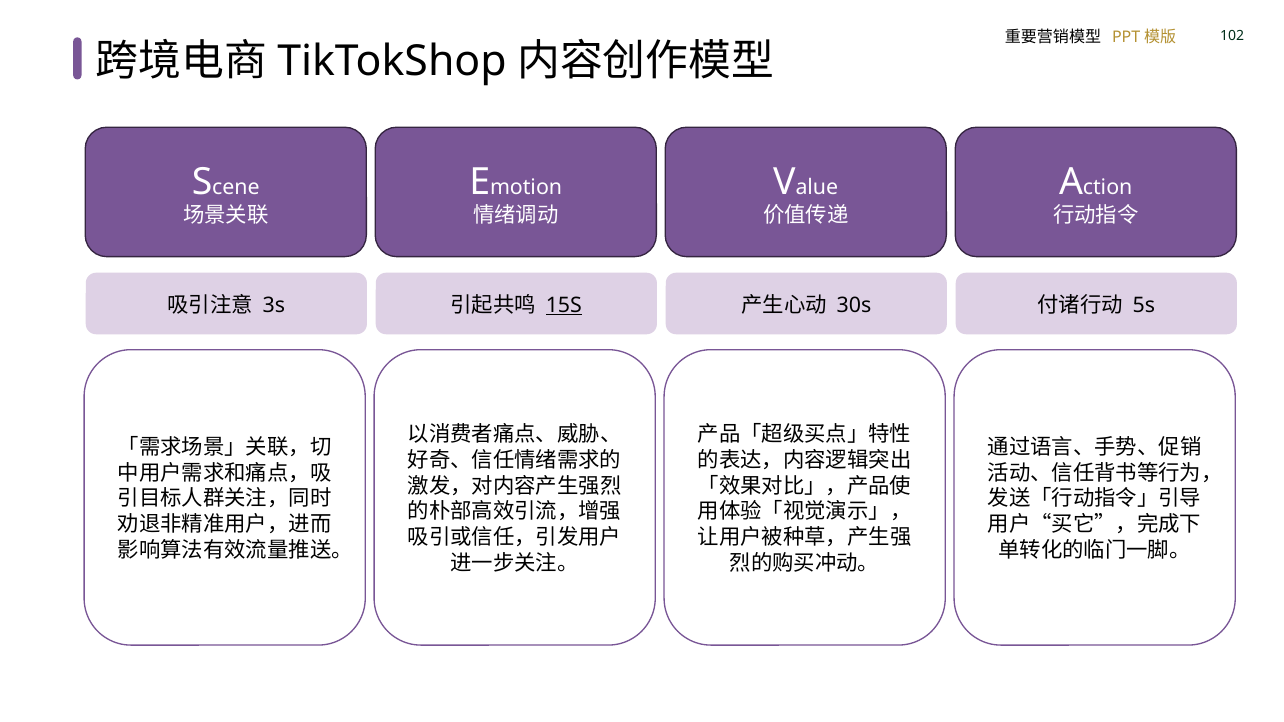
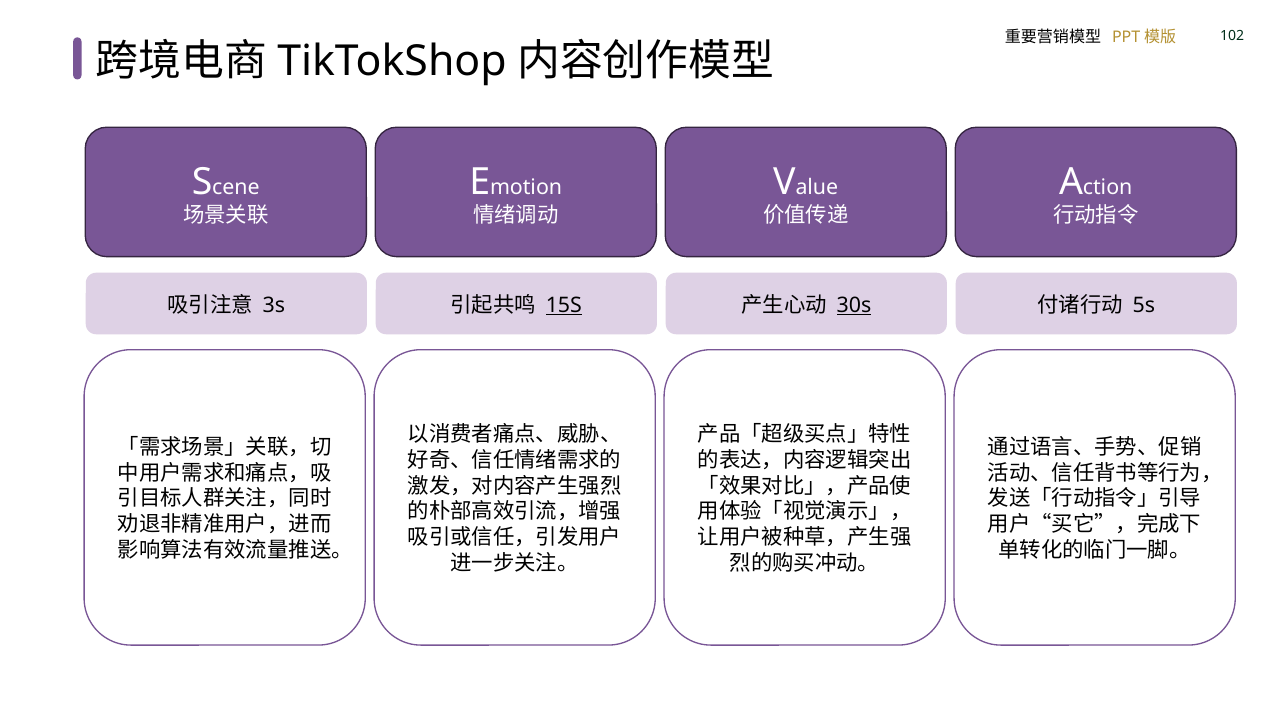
30s underline: none -> present
